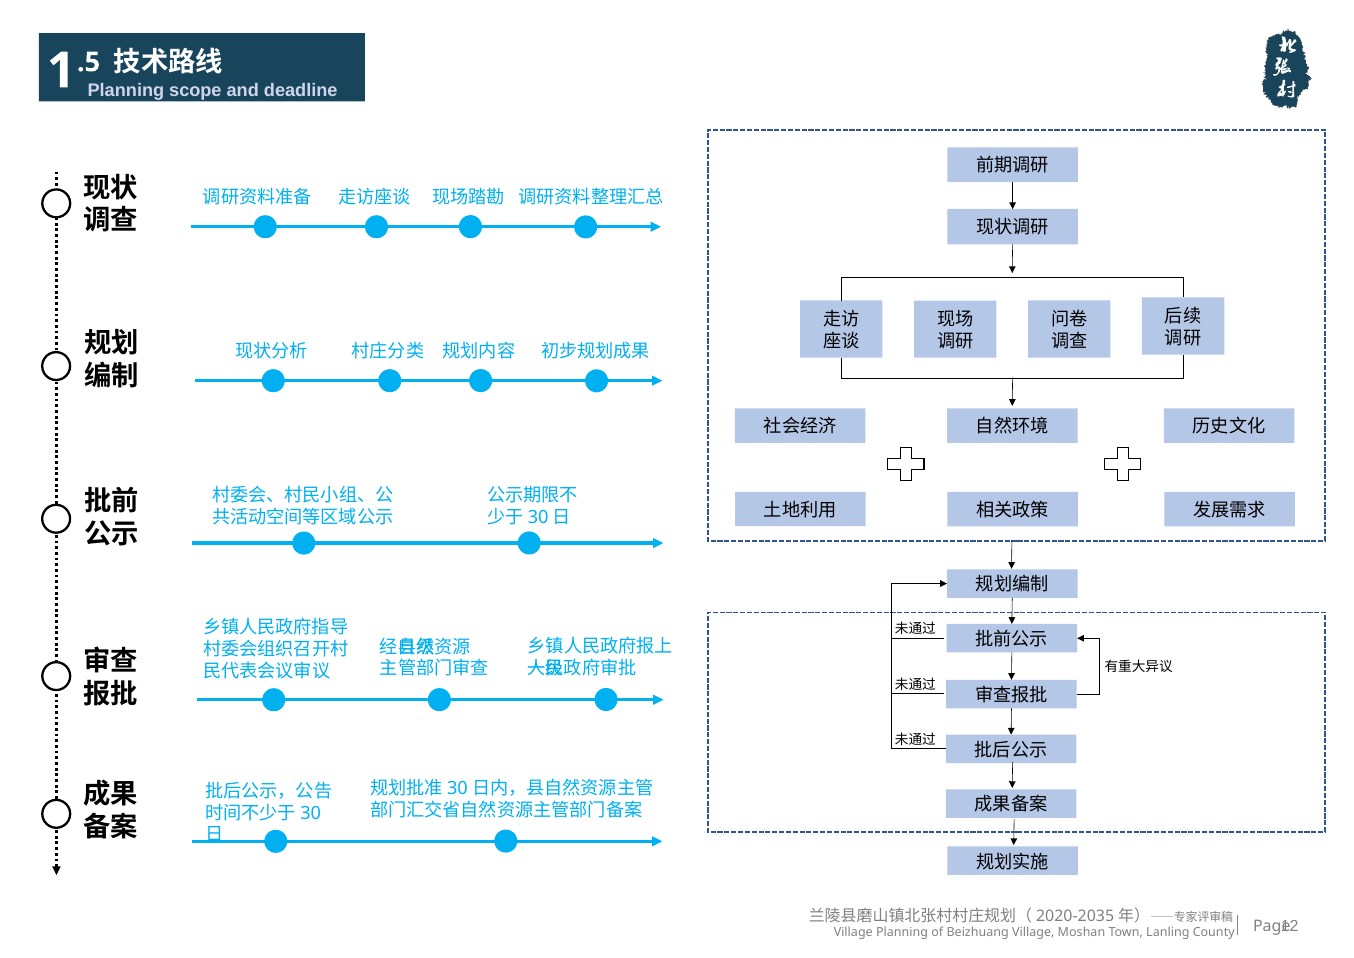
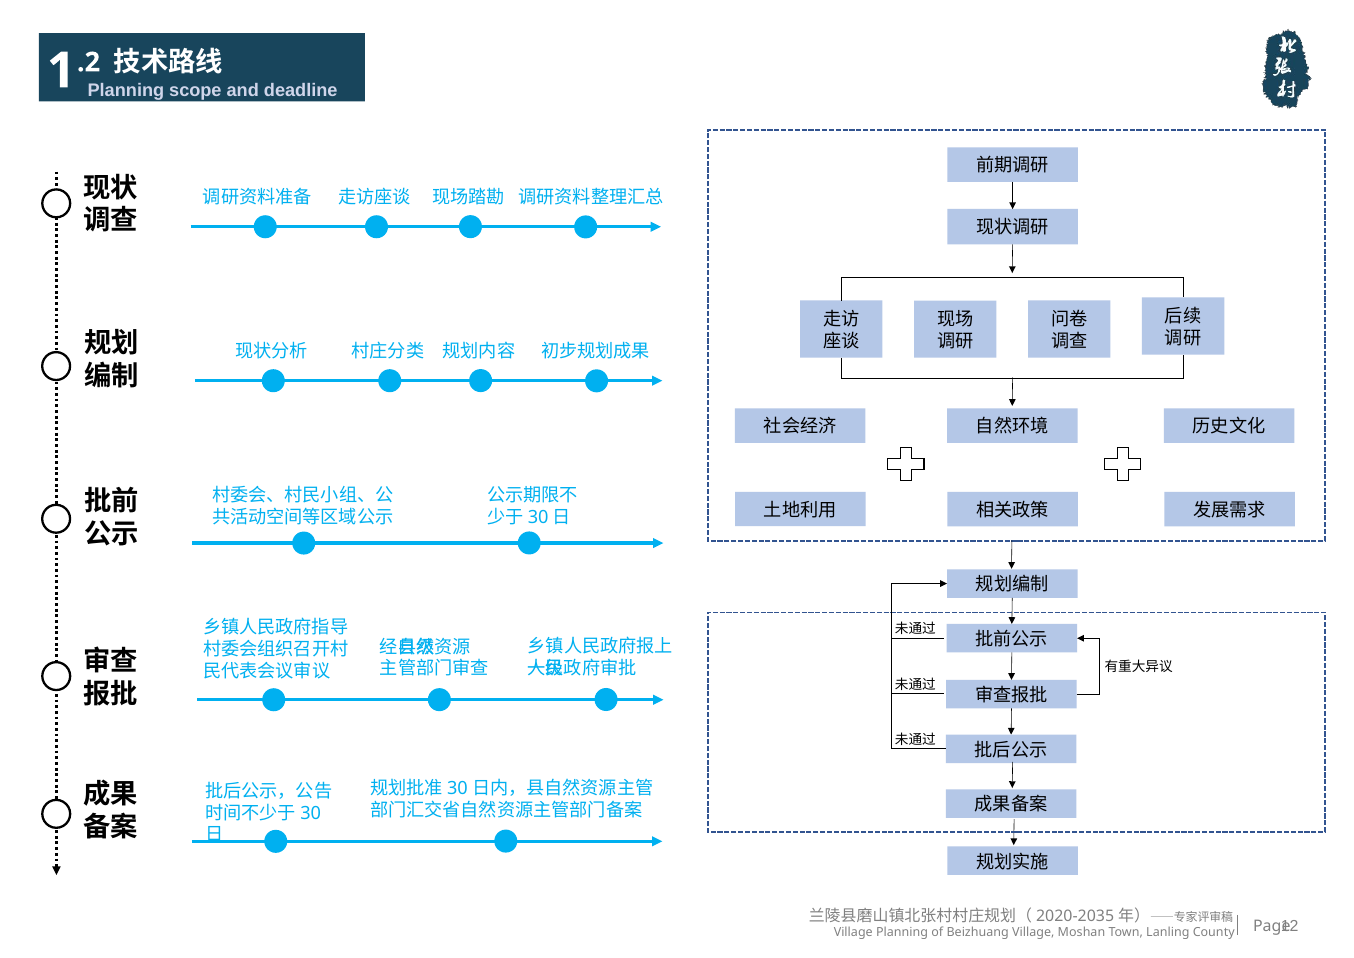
.5: .5 -> .2
